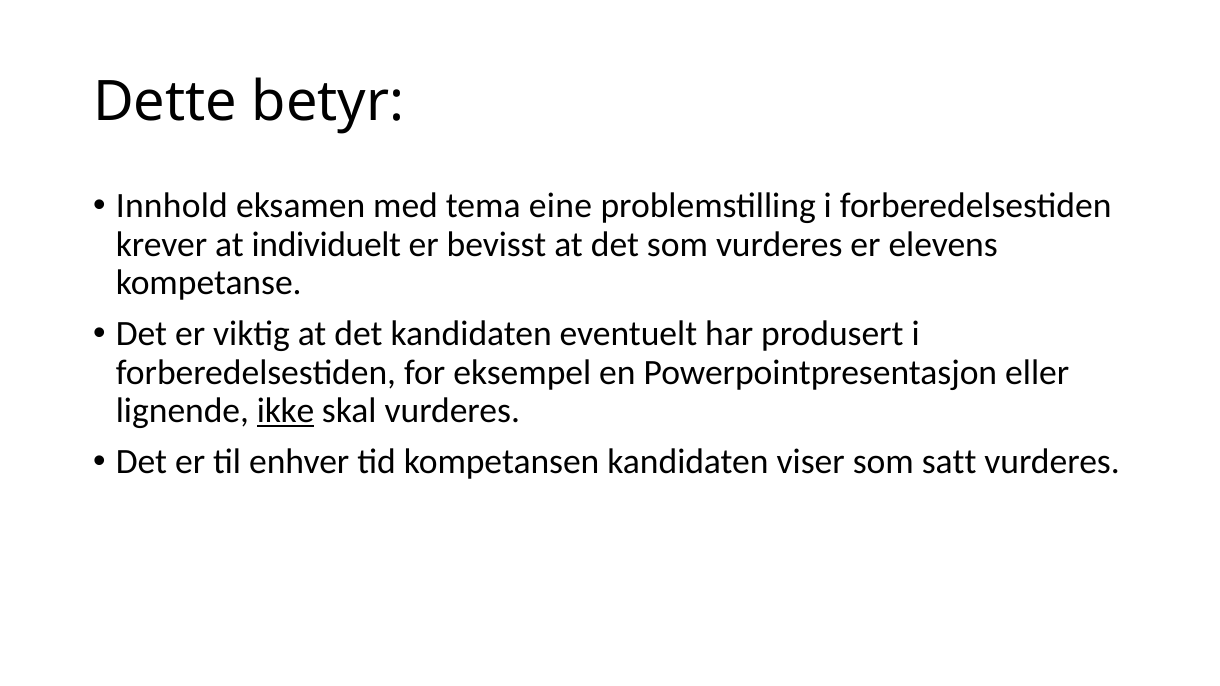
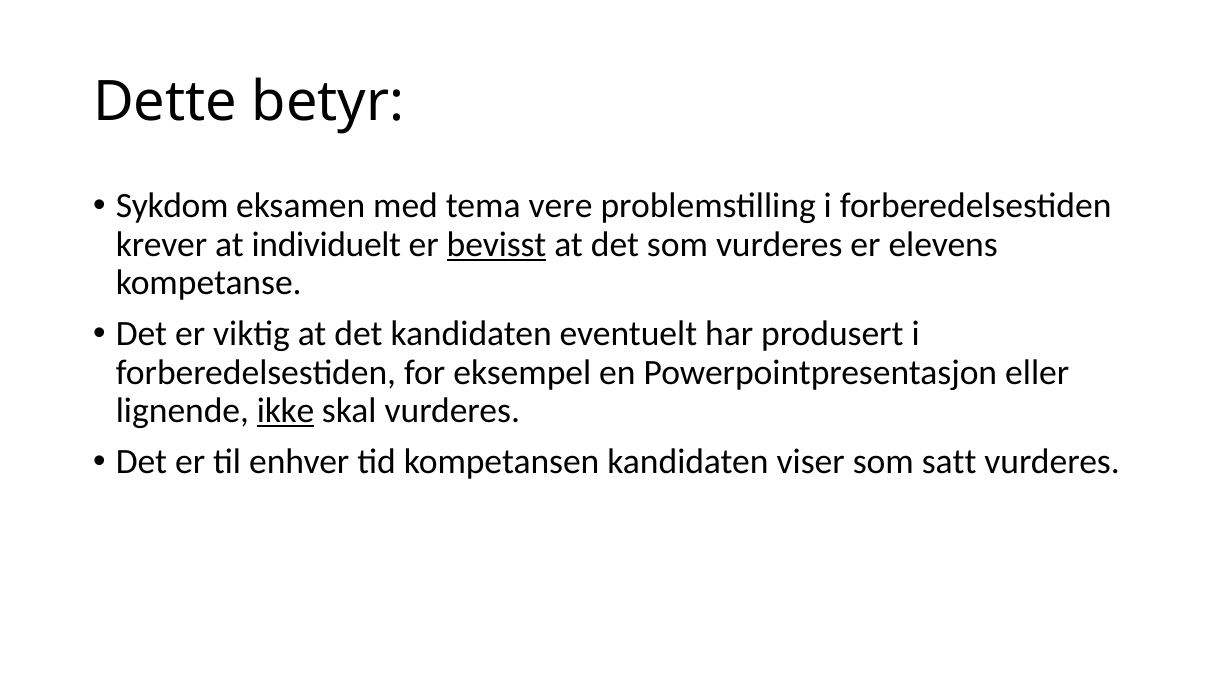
Innhold: Innhold -> Sykdom
eine: eine -> vere
bevisst underline: none -> present
